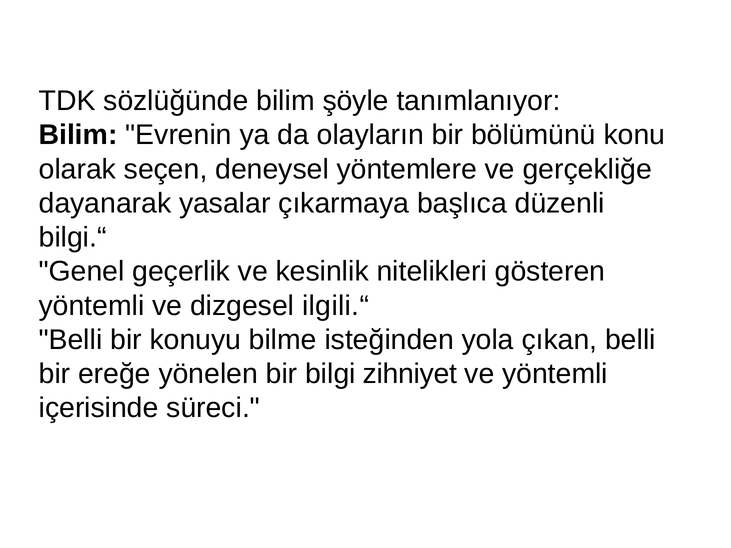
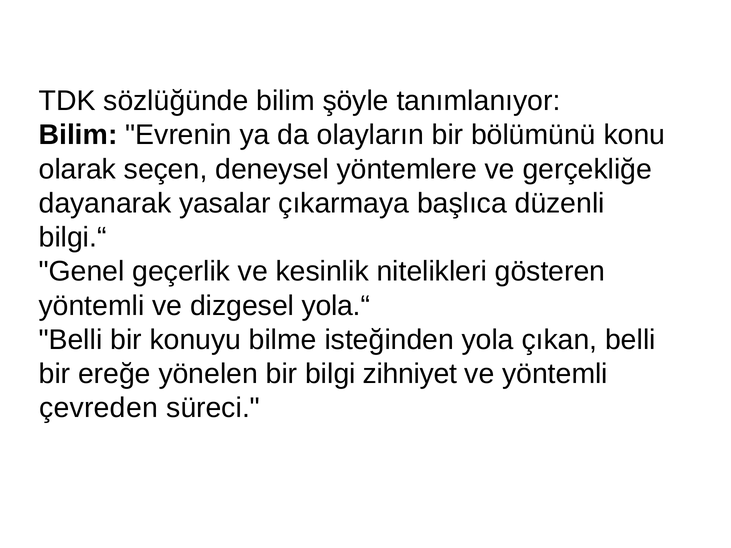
ilgili.“: ilgili.“ -> yola.“
içerisinde: içerisinde -> çevreden
